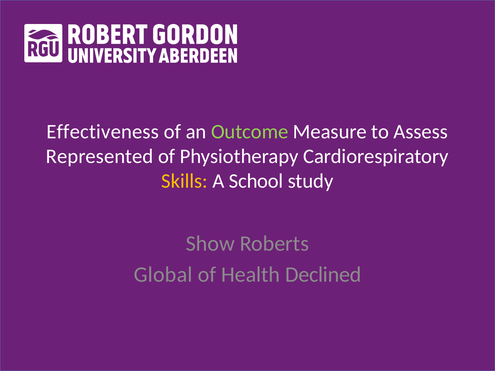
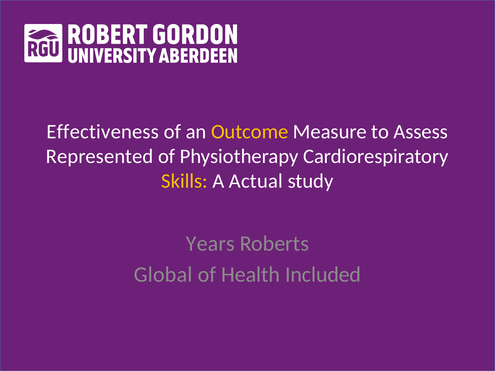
Outcome colour: light green -> yellow
School: School -> Actual
Show: Show -> Years
Declined: Declined -> Included
